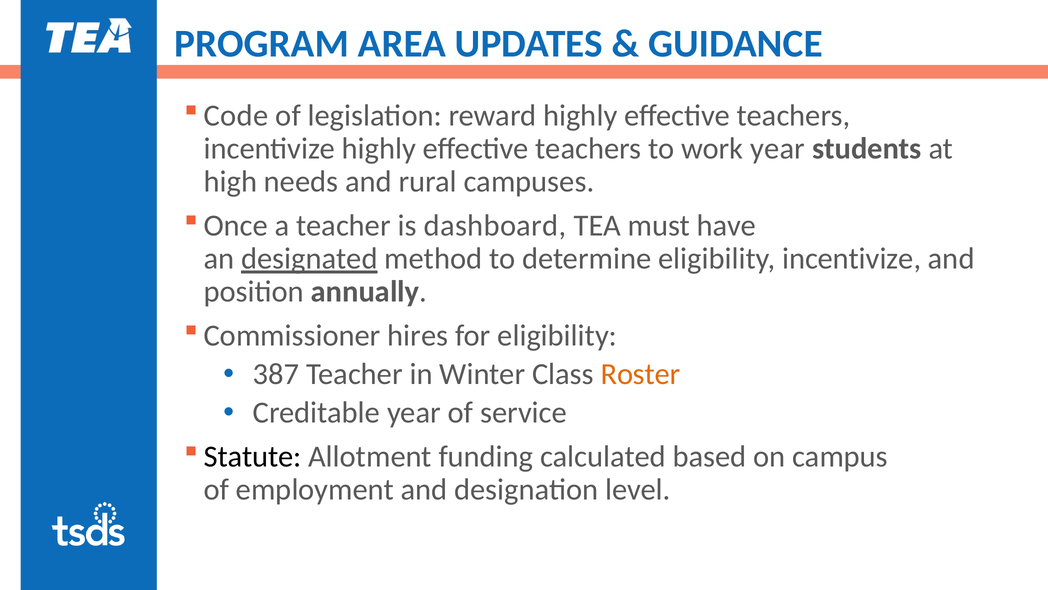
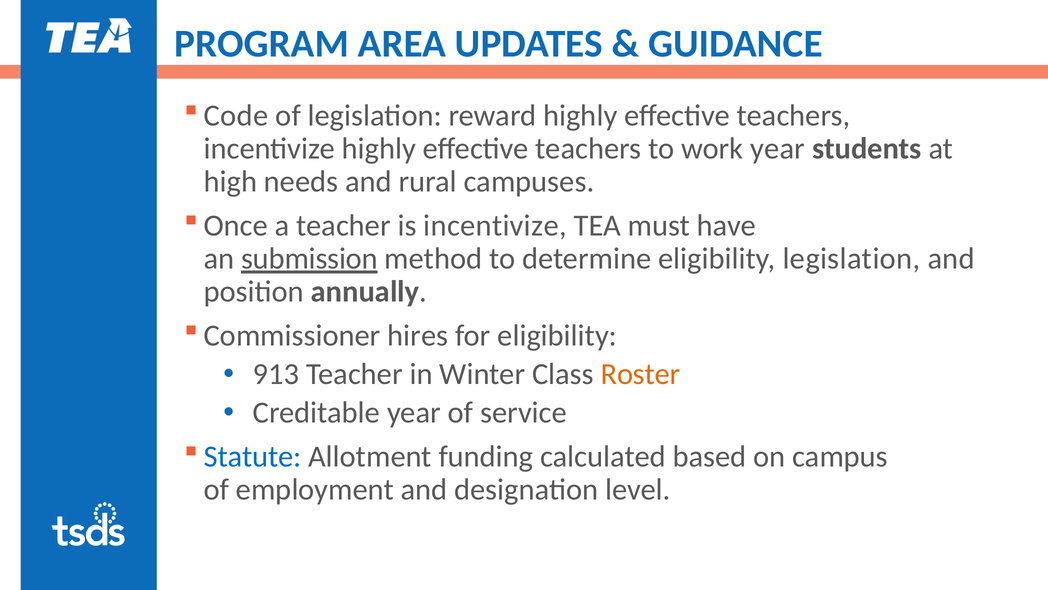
is dashboard: dashboard -> incentivize
designated: designated -> submission
eligibility incentivize: incentivize -> legislation
387: 387 -> 913
Statute colour: black -> blue
